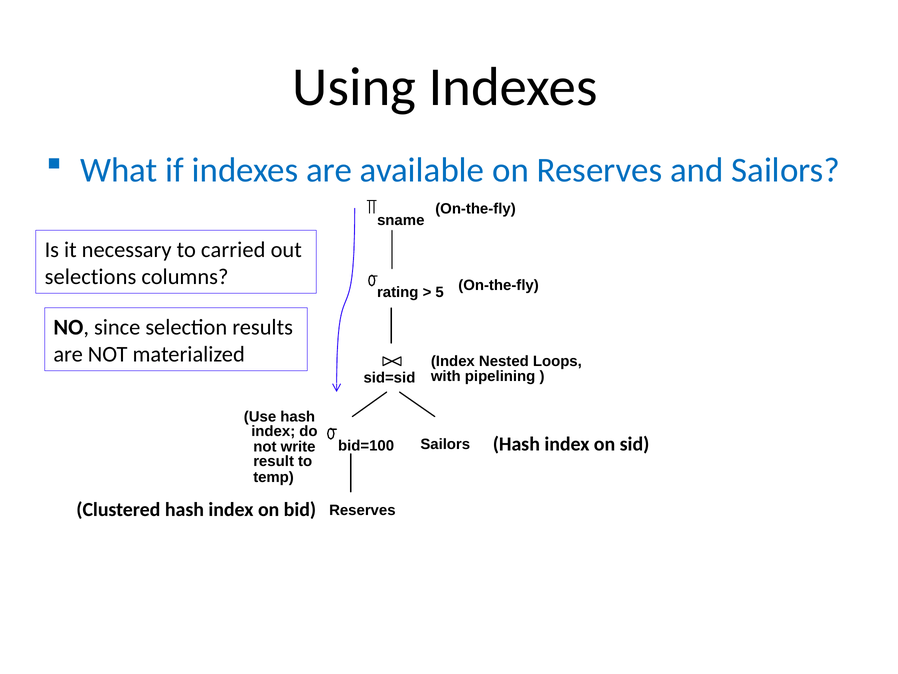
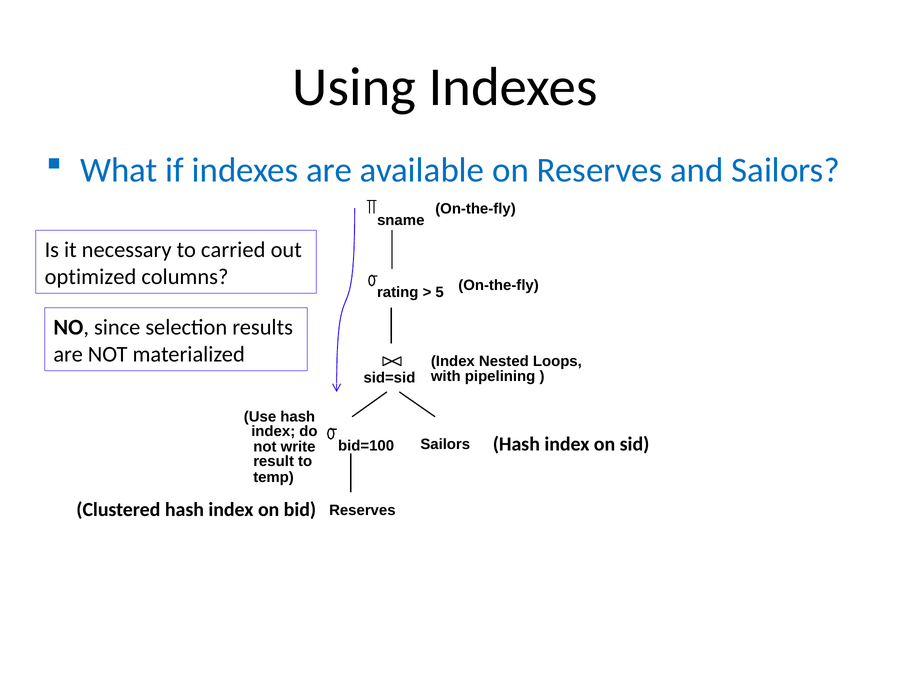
selections: selections -> optimized
